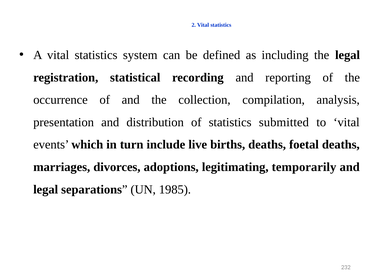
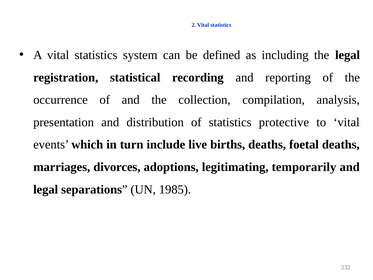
submitted: submitted -> protective
